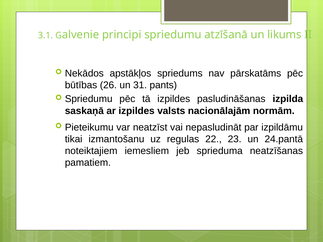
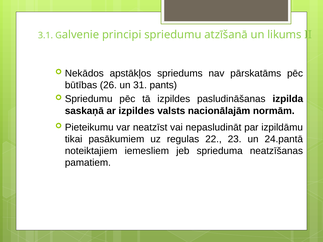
izmantošanu: izmantošanu -> pasākumiem
